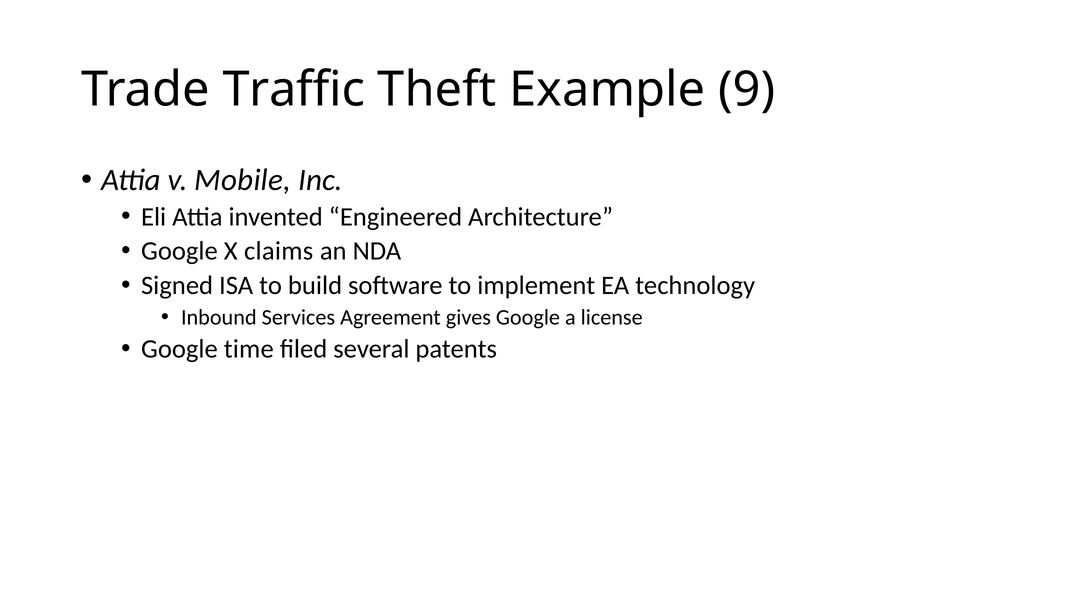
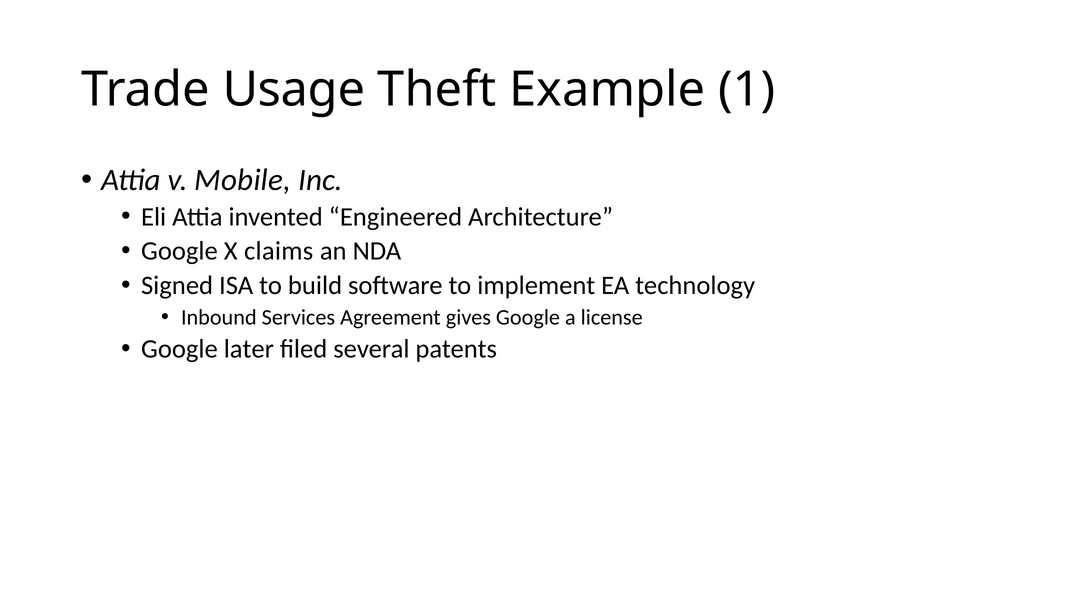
Traffic: Traffic -> Usage
9: 9 -> 1
time: time -> later
